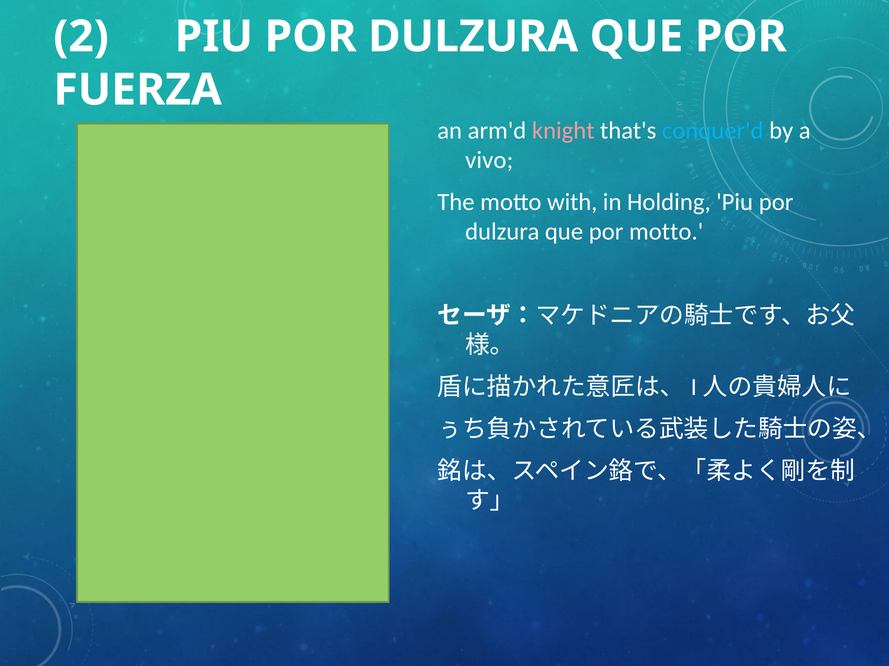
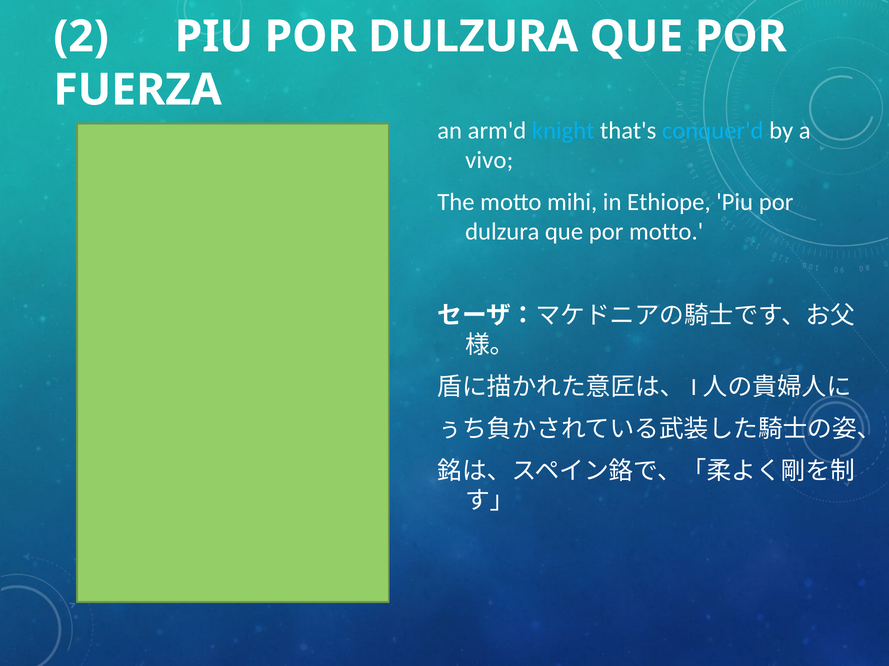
knight colour: pink -> light blue
with: with -> mihi
Holding: Holding -> Ethiope
